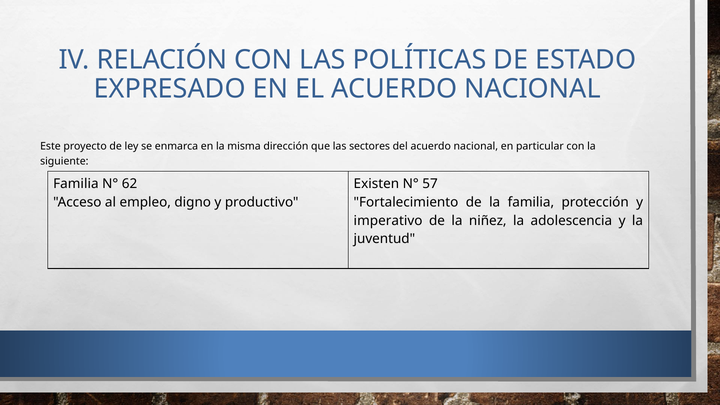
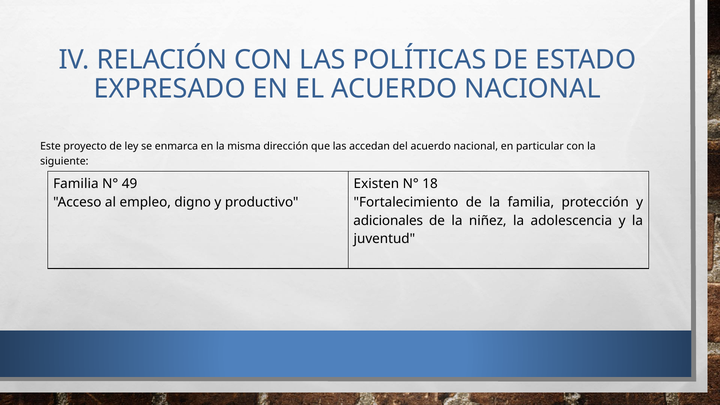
sectores: sectores -> accedan
62: 62 -> 49
57: 57 -> 18
imperativo: imperativo -> adicionales
